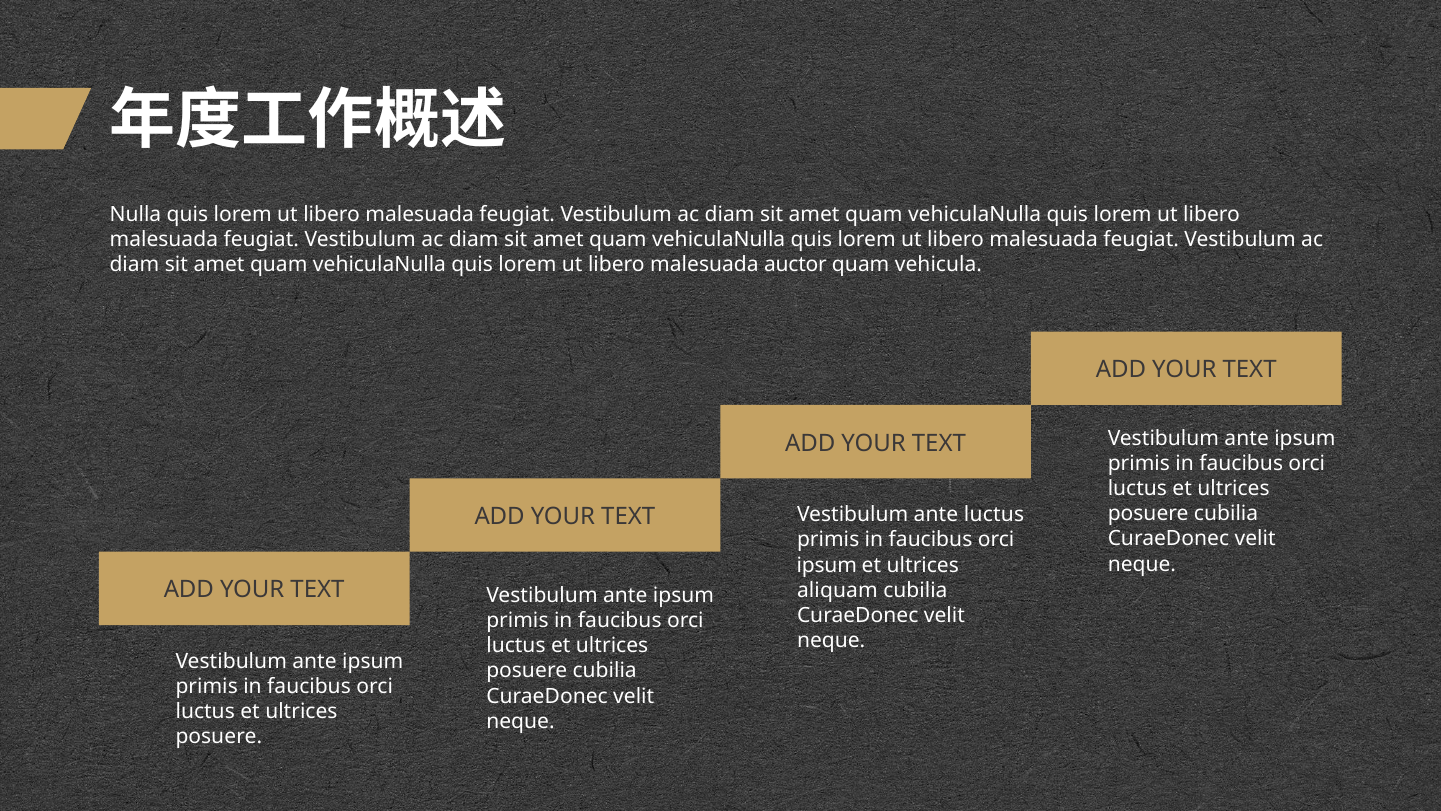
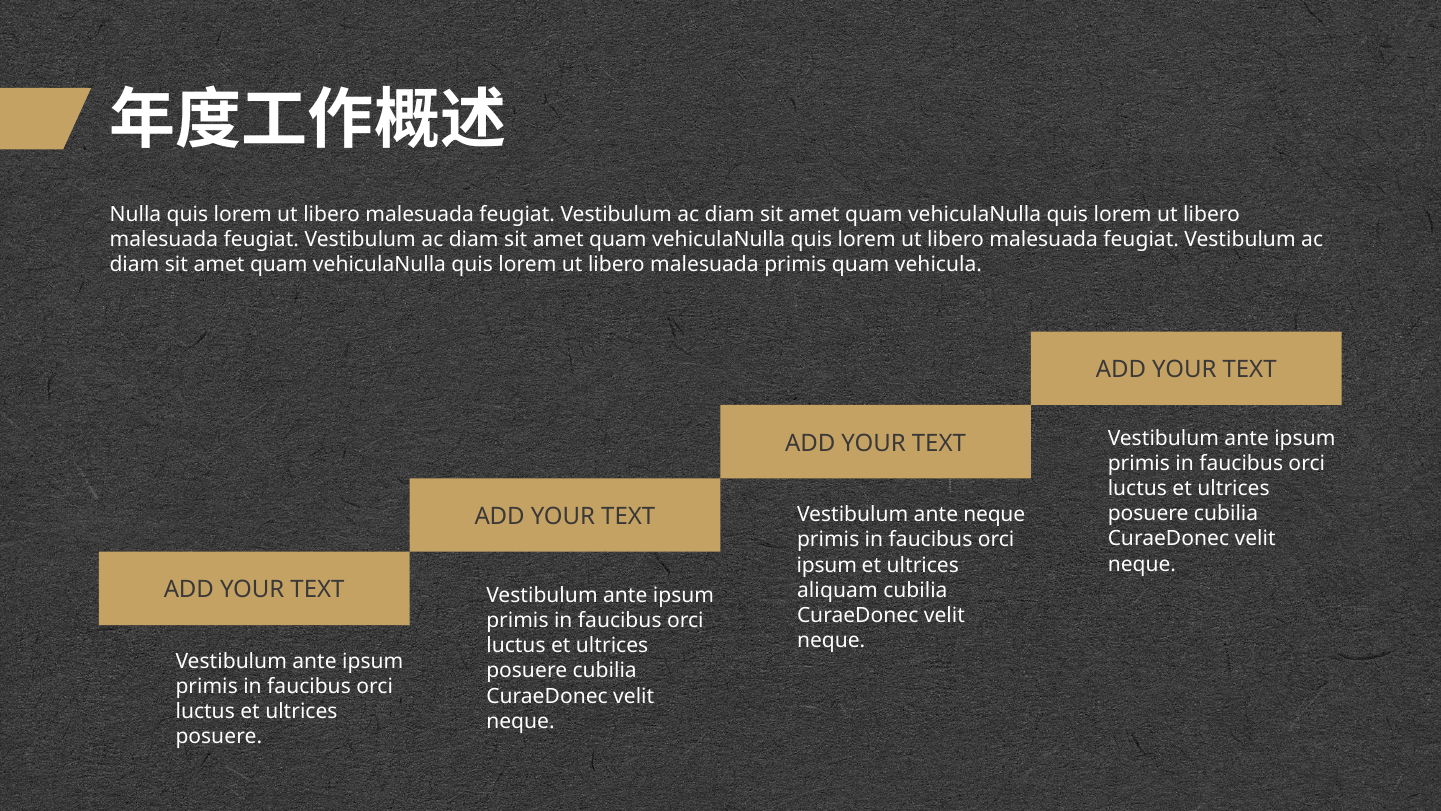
malesuada auctor: auctor -> primis
ante luctus: luctus -> neque
